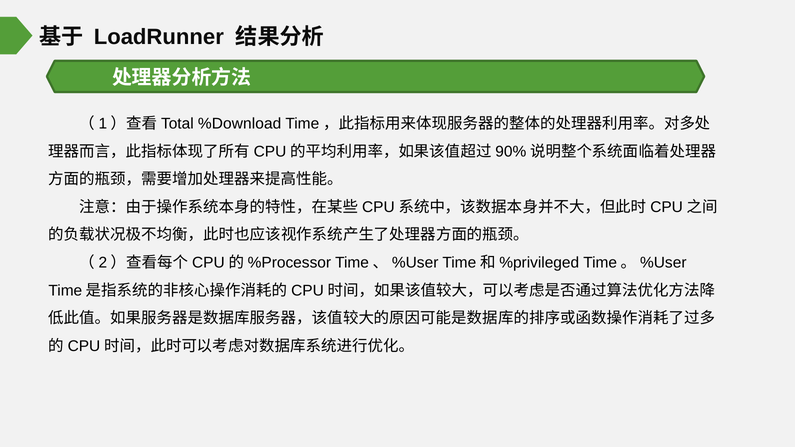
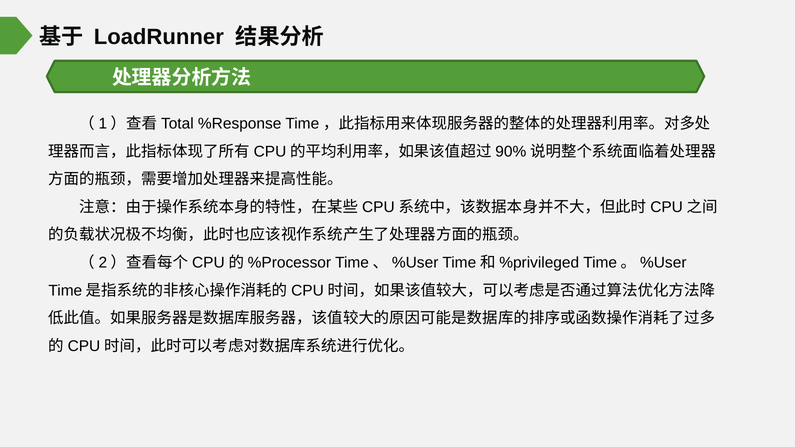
%Download: %Download -> %Response
